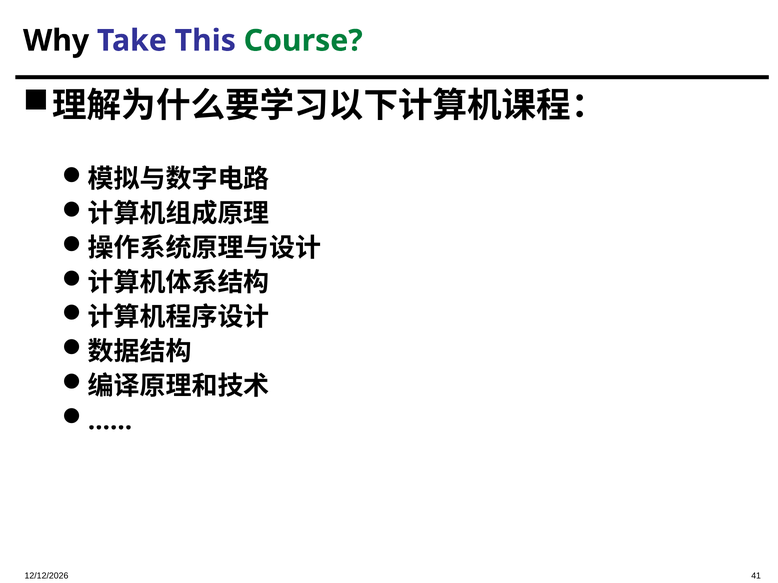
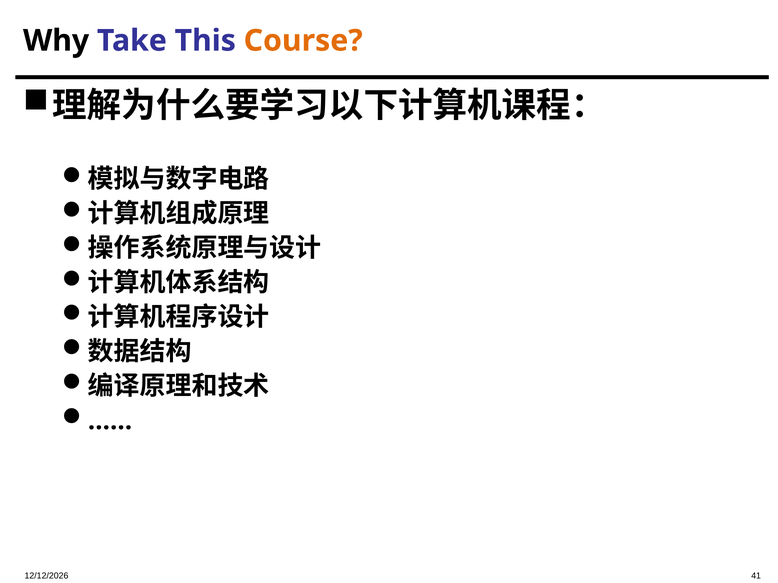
Course colour: green -> orange
